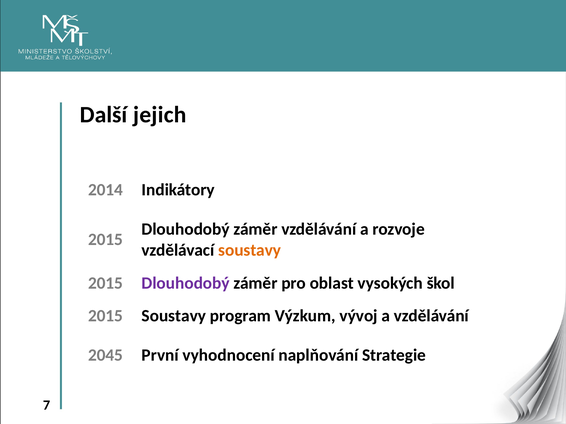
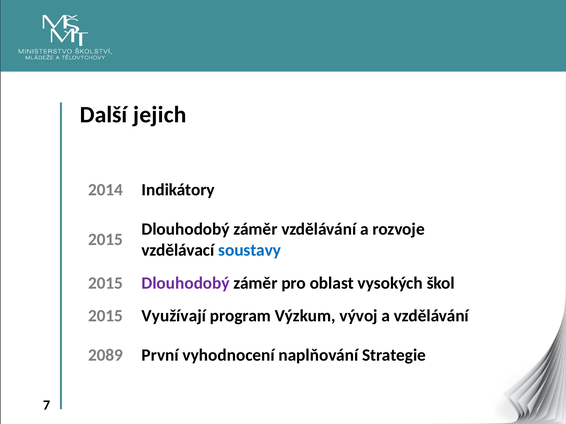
soustavy at (250, 250) colour: orange -> blue
2015 Soustavy: Soustavy -> Využívají
2045: 2045 -> 2089
